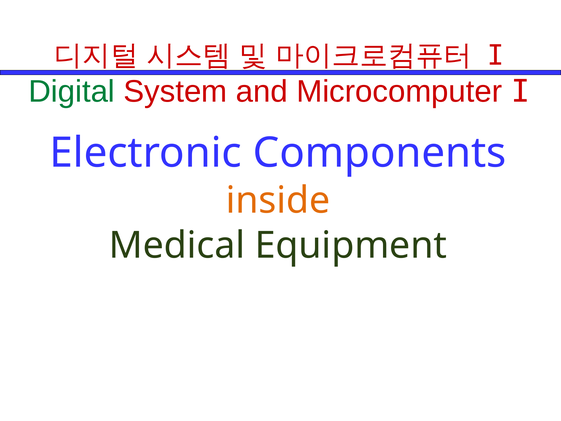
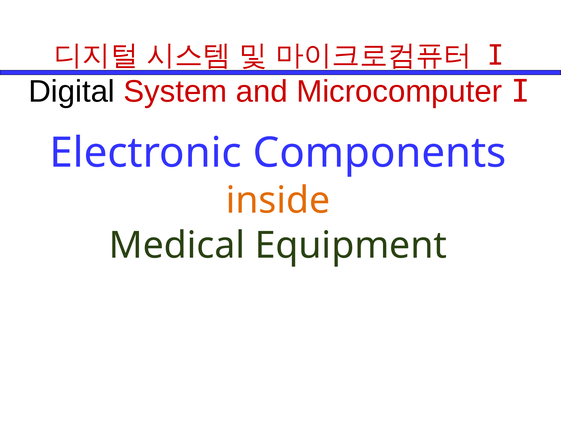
Digital colour: green -> black
